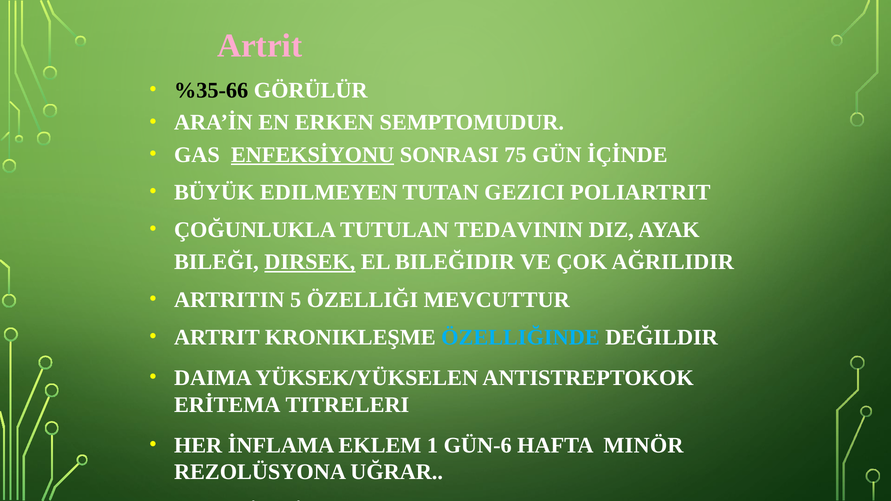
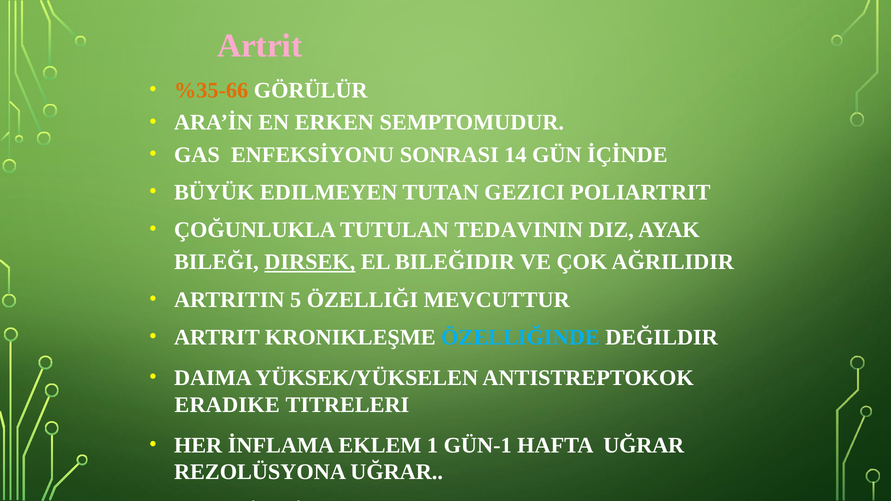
%35-66 colour: black -> orange
ENFEKSİYONU underline: present -> none
75: 75 -> 14
ERİTEMA: ERİTEMA -> ERADIKE
GÜN-6: GÜN-6 -> GÜN-1
HAFTA MINÖR: MINÖR -> UĞRAR
